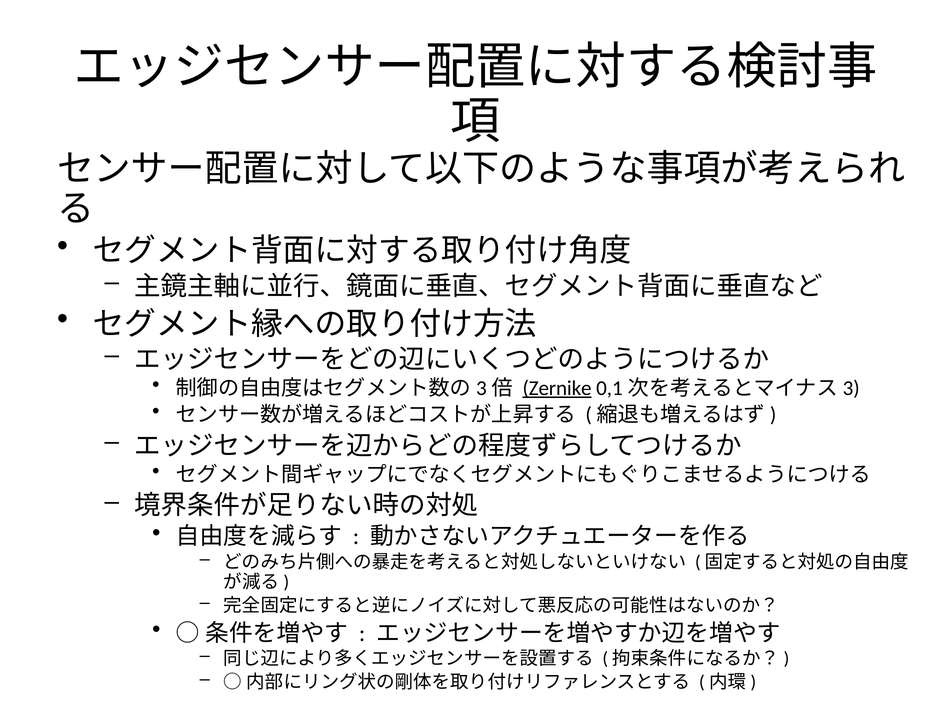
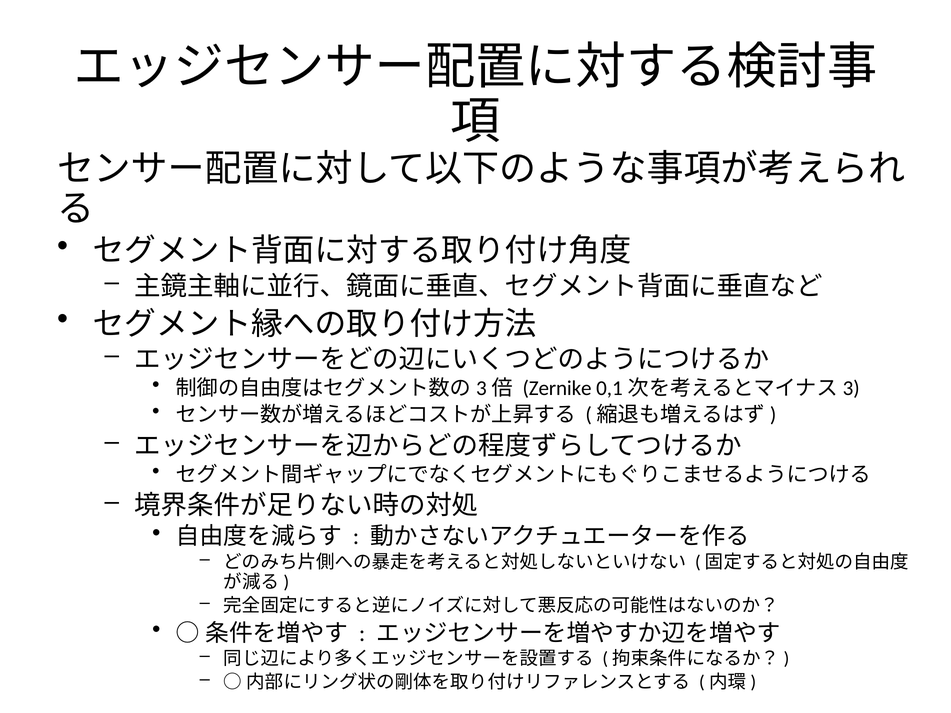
Zernike underline: present -> none
